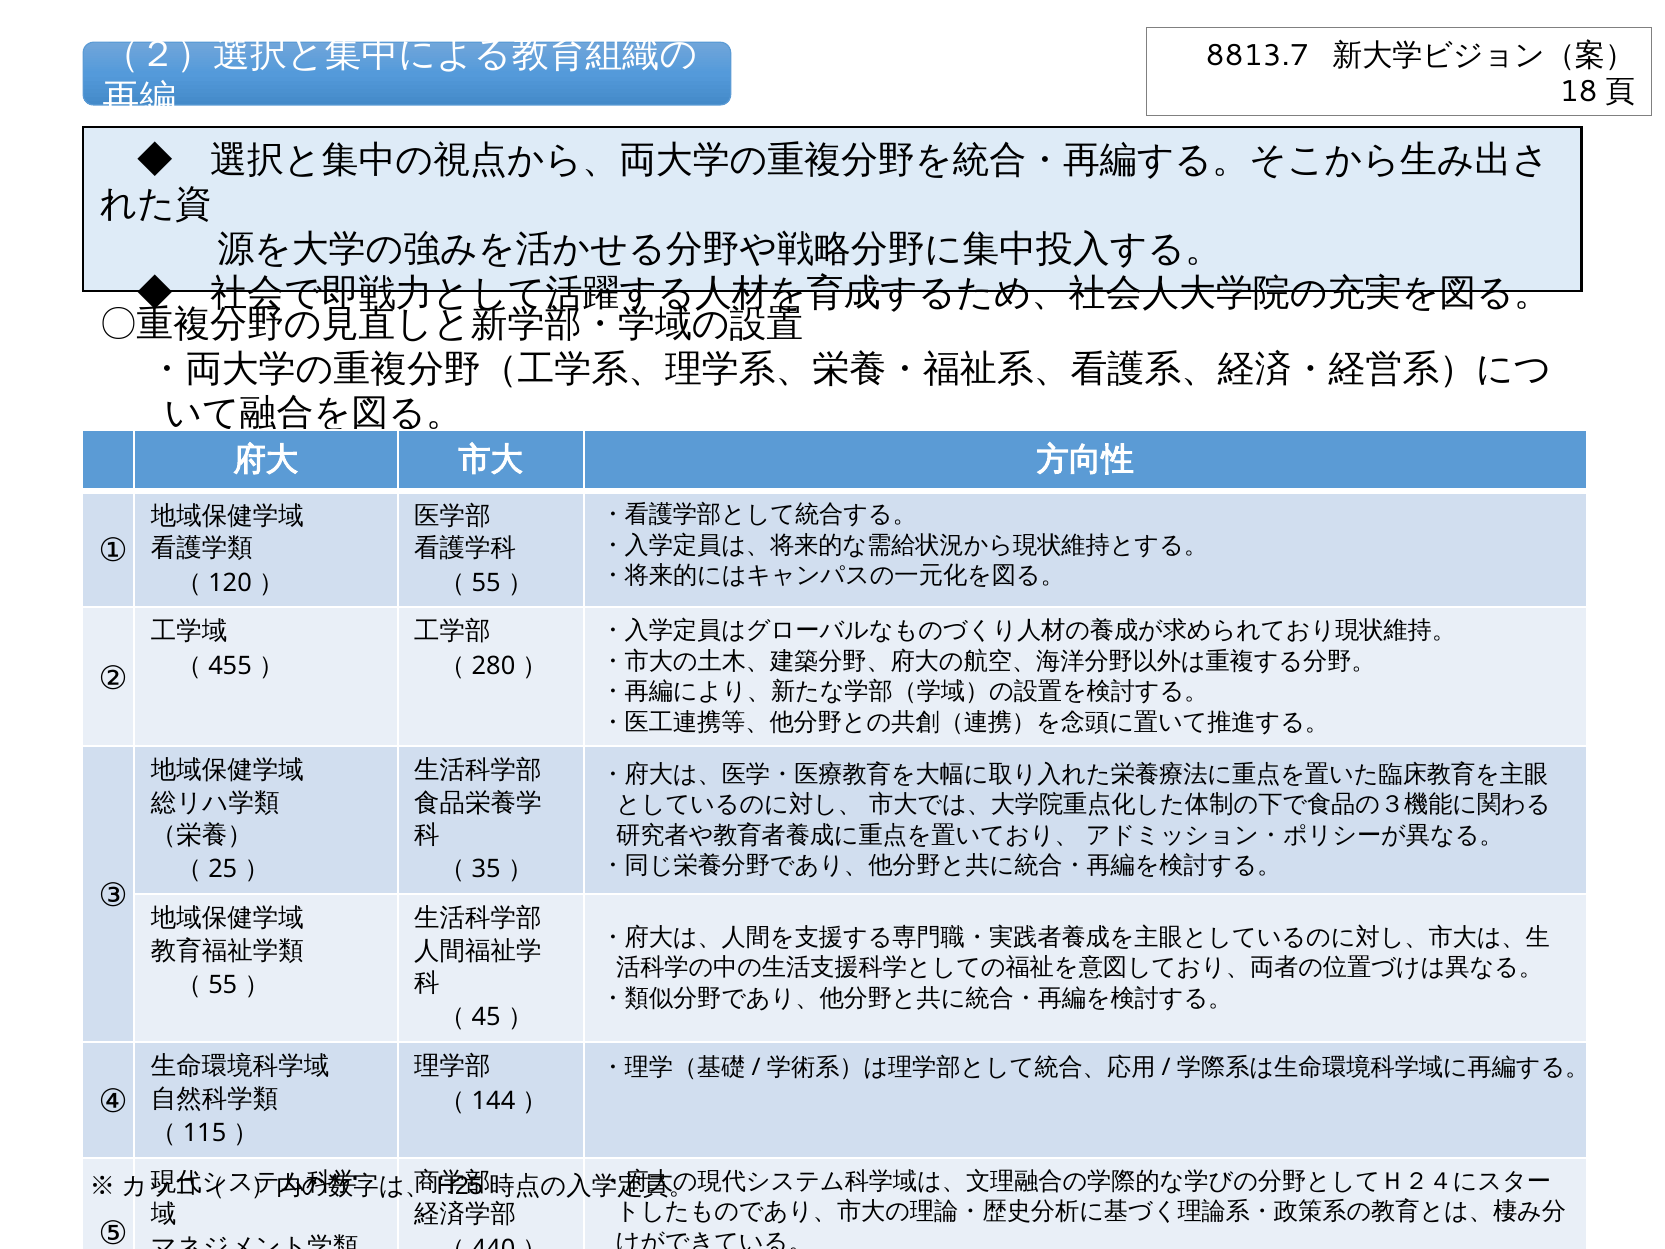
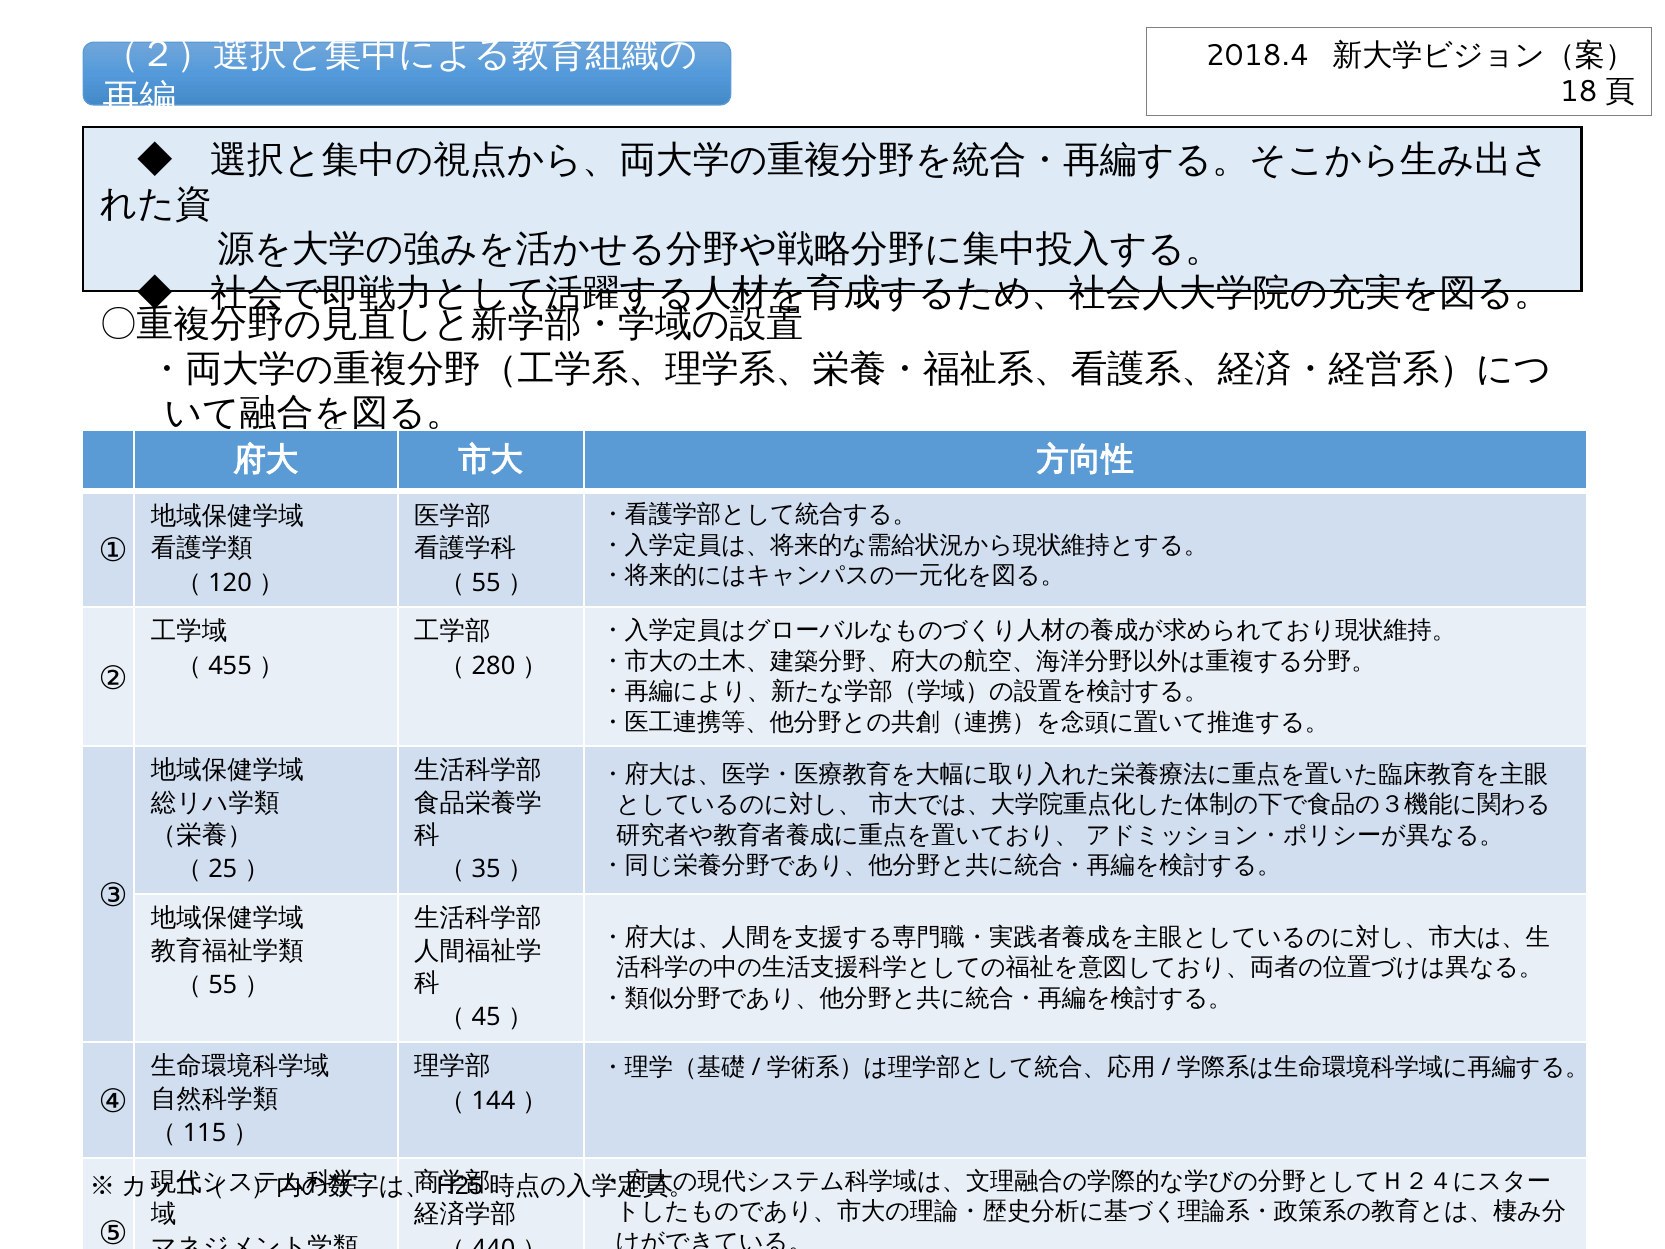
8813.7: 8813.7 -> 2018.4
